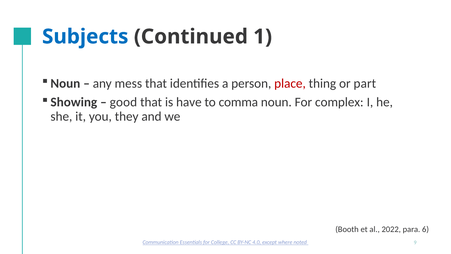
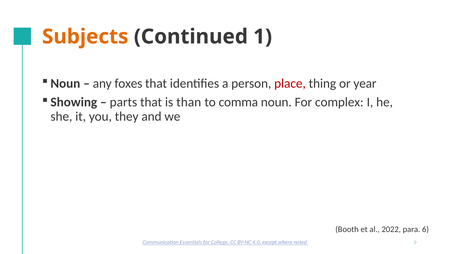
Subjects colour: blue -> orange
mess: mess -> foxes
part: part -> year
good: good -> parts
have: have -> than
